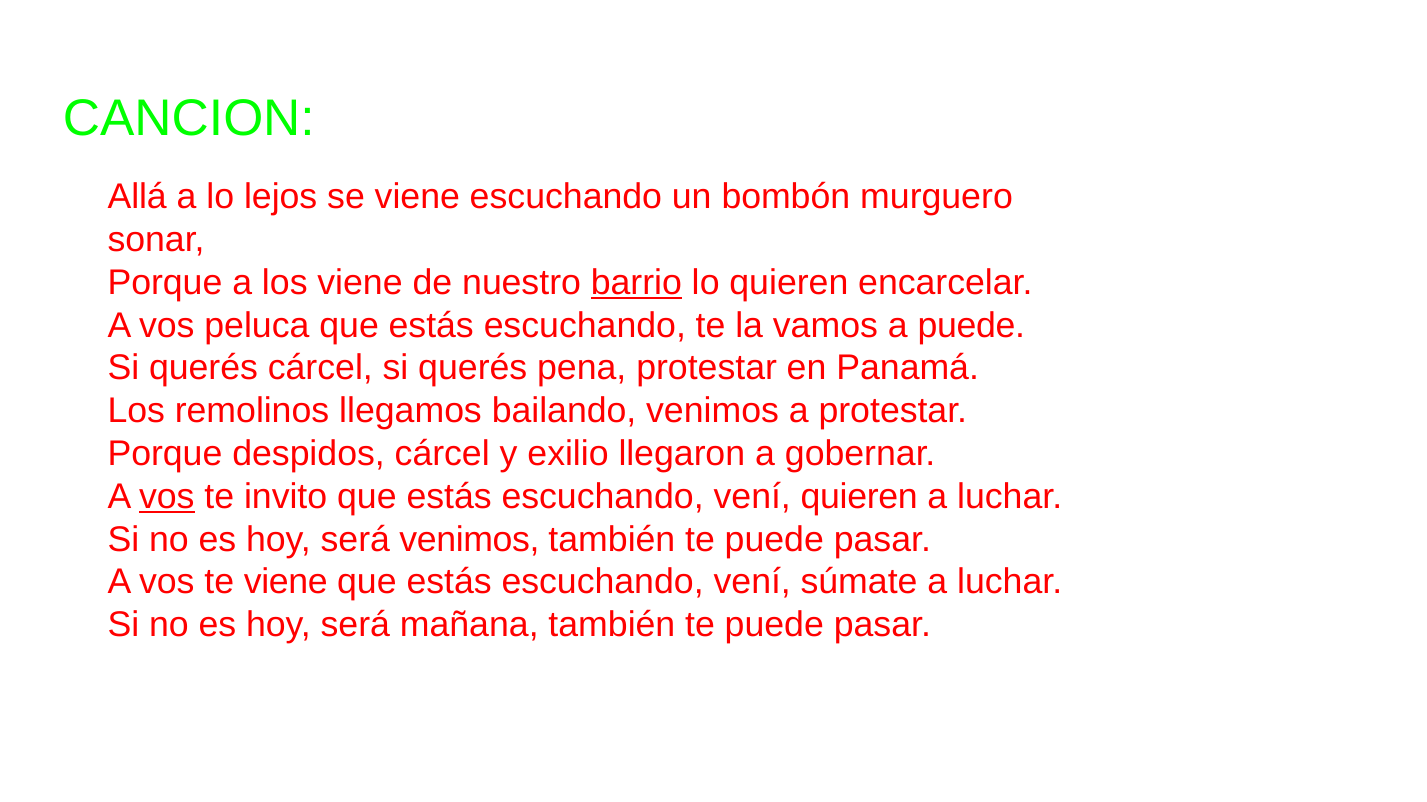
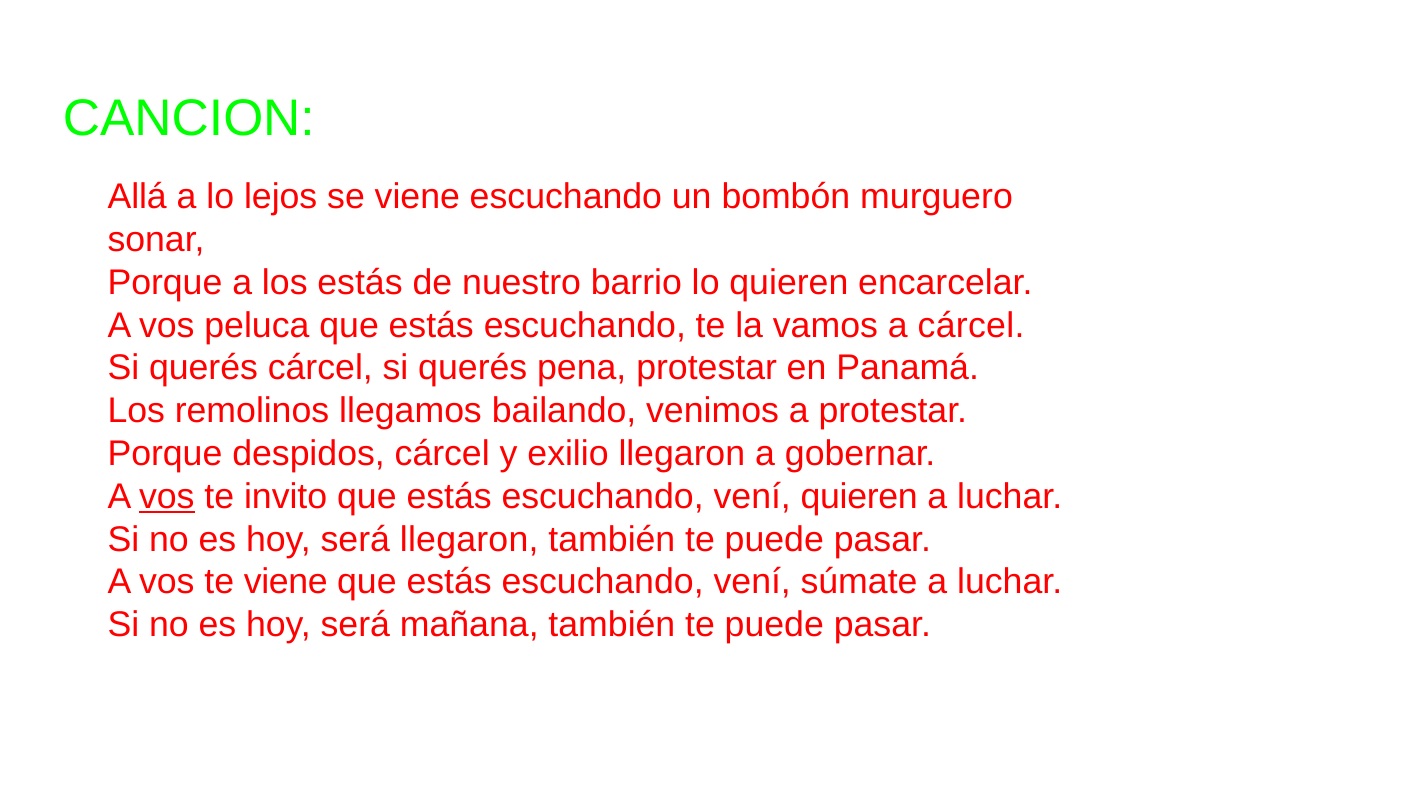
los viene: viene -> estás
barrio underline: present -> none
a puede: puede -> cárcel
será venimos: venimos -> llegaron
